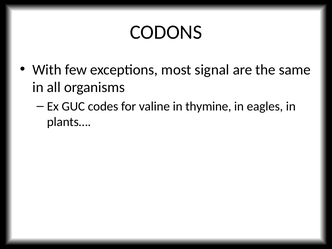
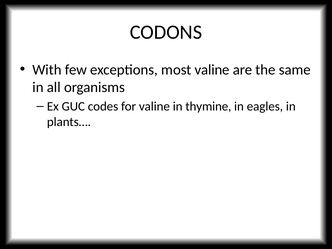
most signal: signal -> valine
